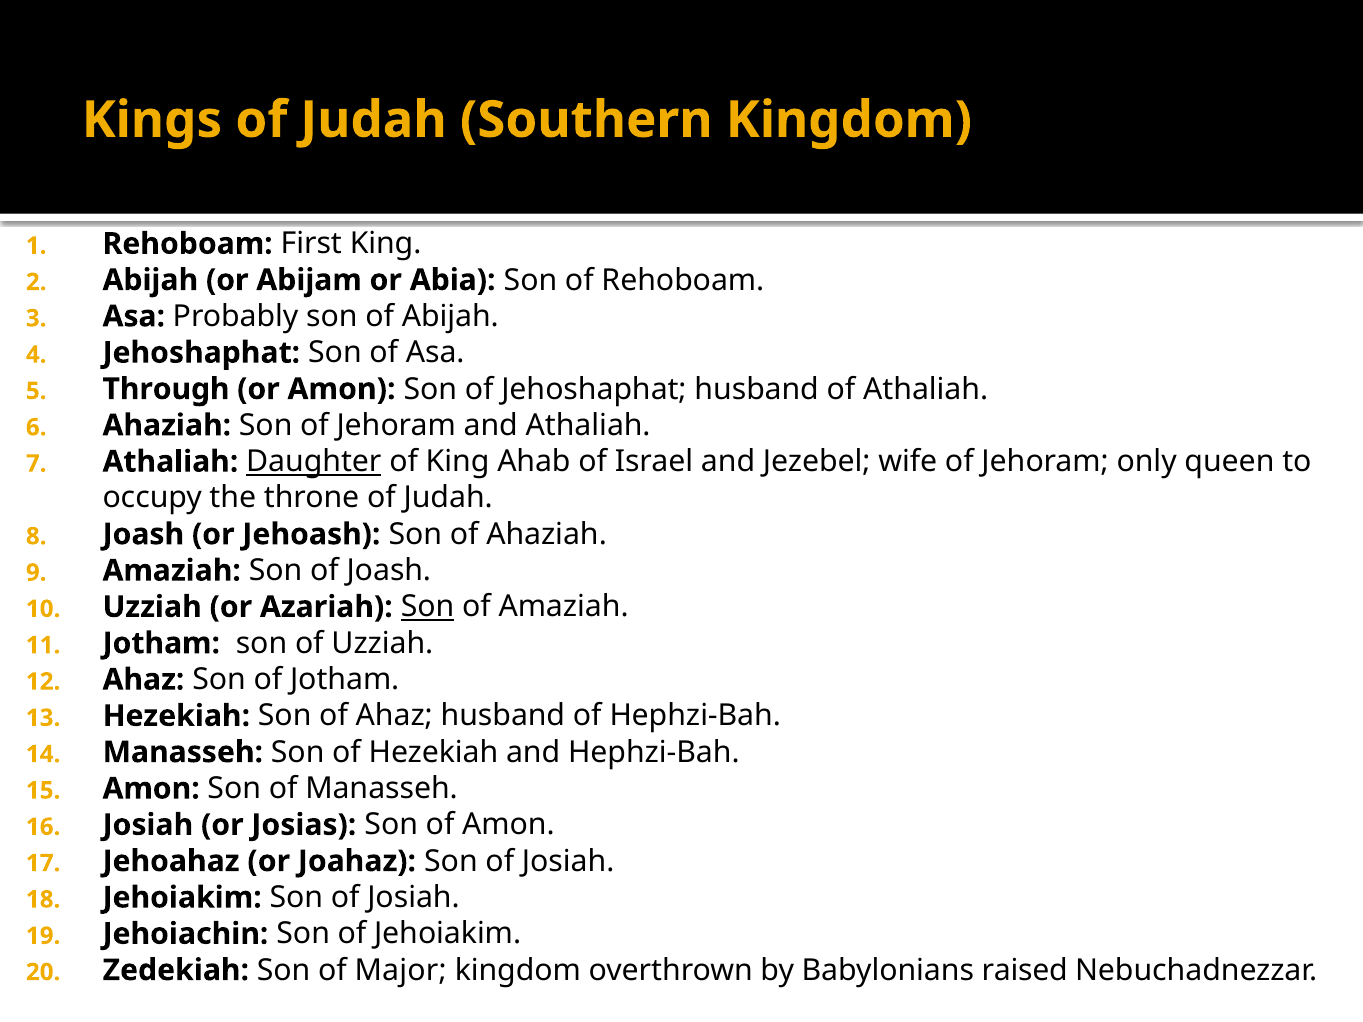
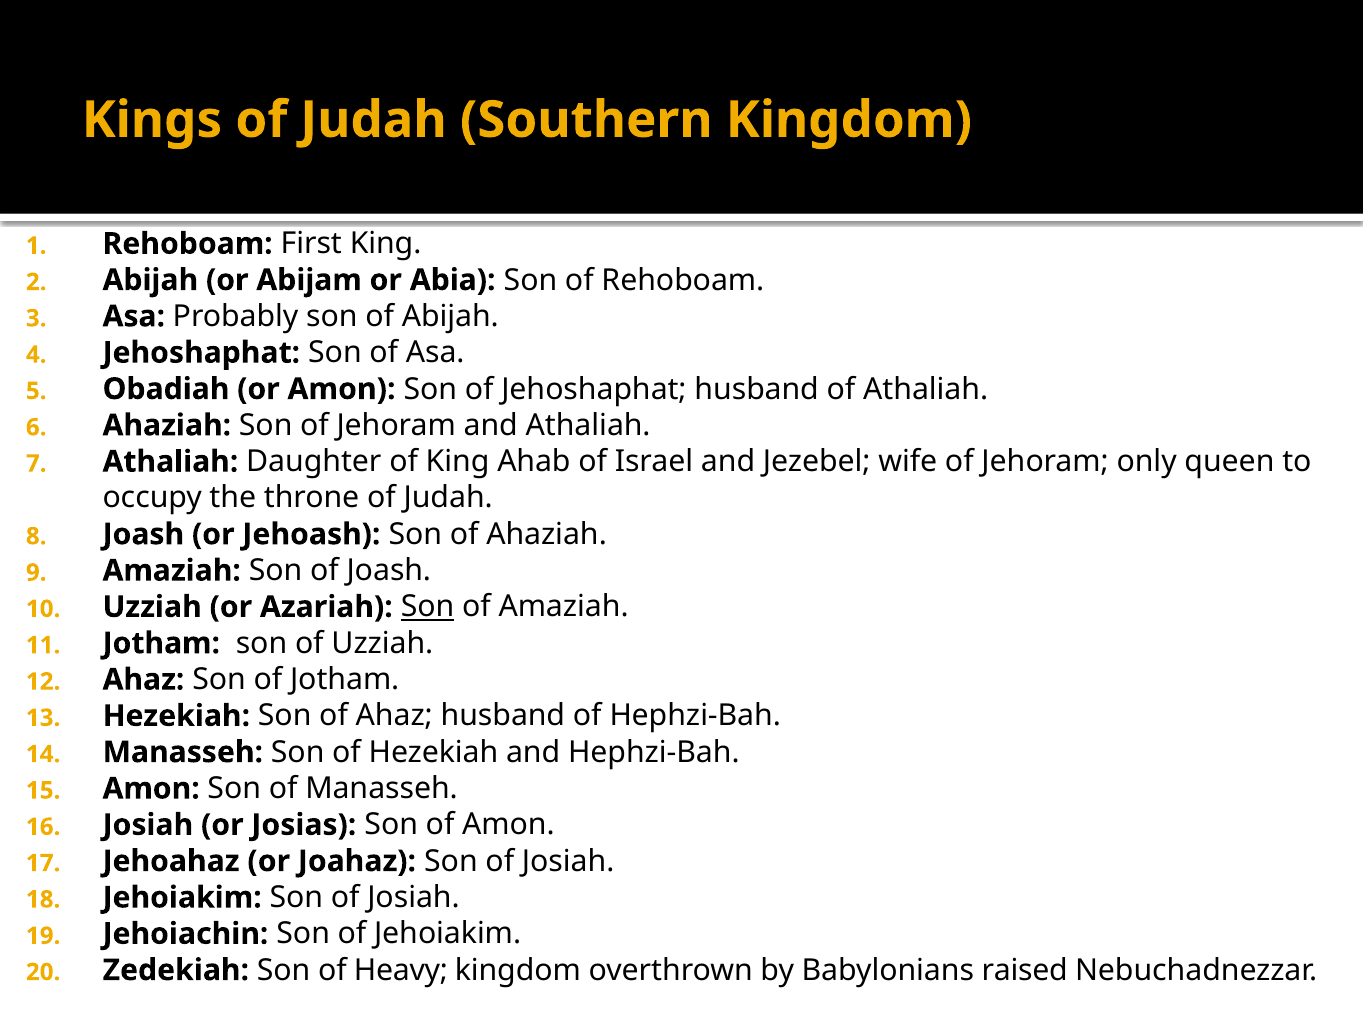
Through: Through -> Obadiah
Daughter underline: present -> none
Major: Major -> Heavy
